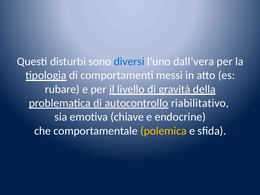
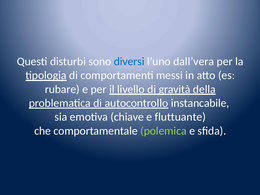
riabilitativo: riabilitativo -> instancabile
endocrine: endocrine -> fluttuante
polemica colour: yellow -> light green
